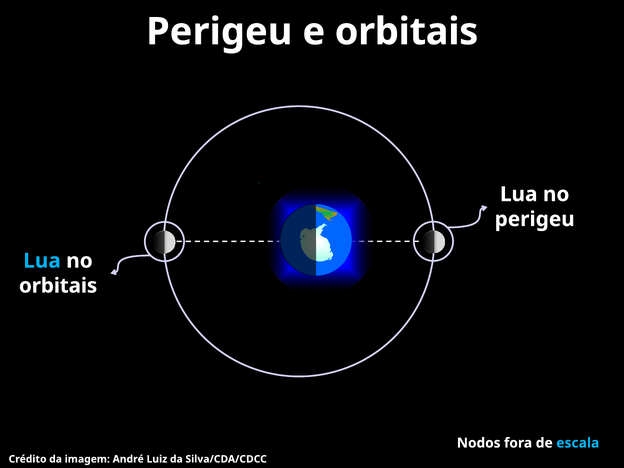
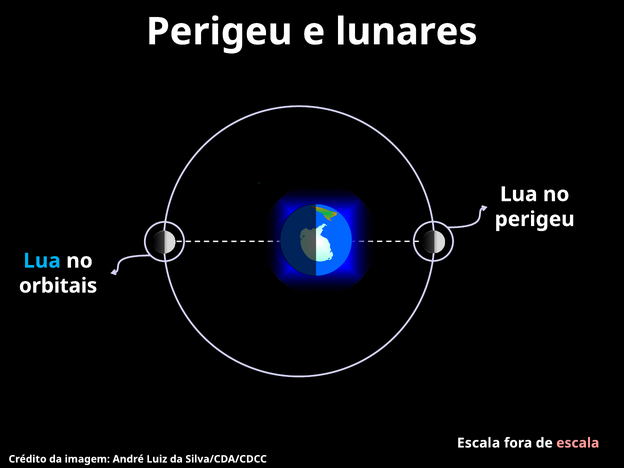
e orbitais: orbitais -> lunares
Nodos at (479, 443): Nodos -> Escala
escala at (578, 443) colour: light blue -> pink
